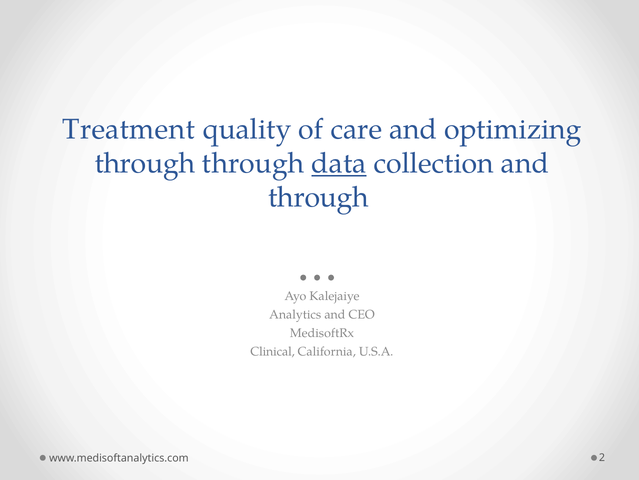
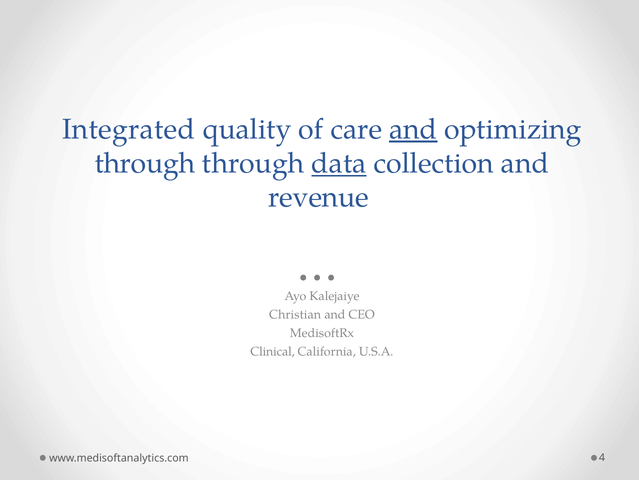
Treatment: Treatment -> Integrated
and at (413, 129) underline: none -> present
through at (319, 197): through -> revenue
Analytics: Analytics -> Christian
2: 2 -> 4
